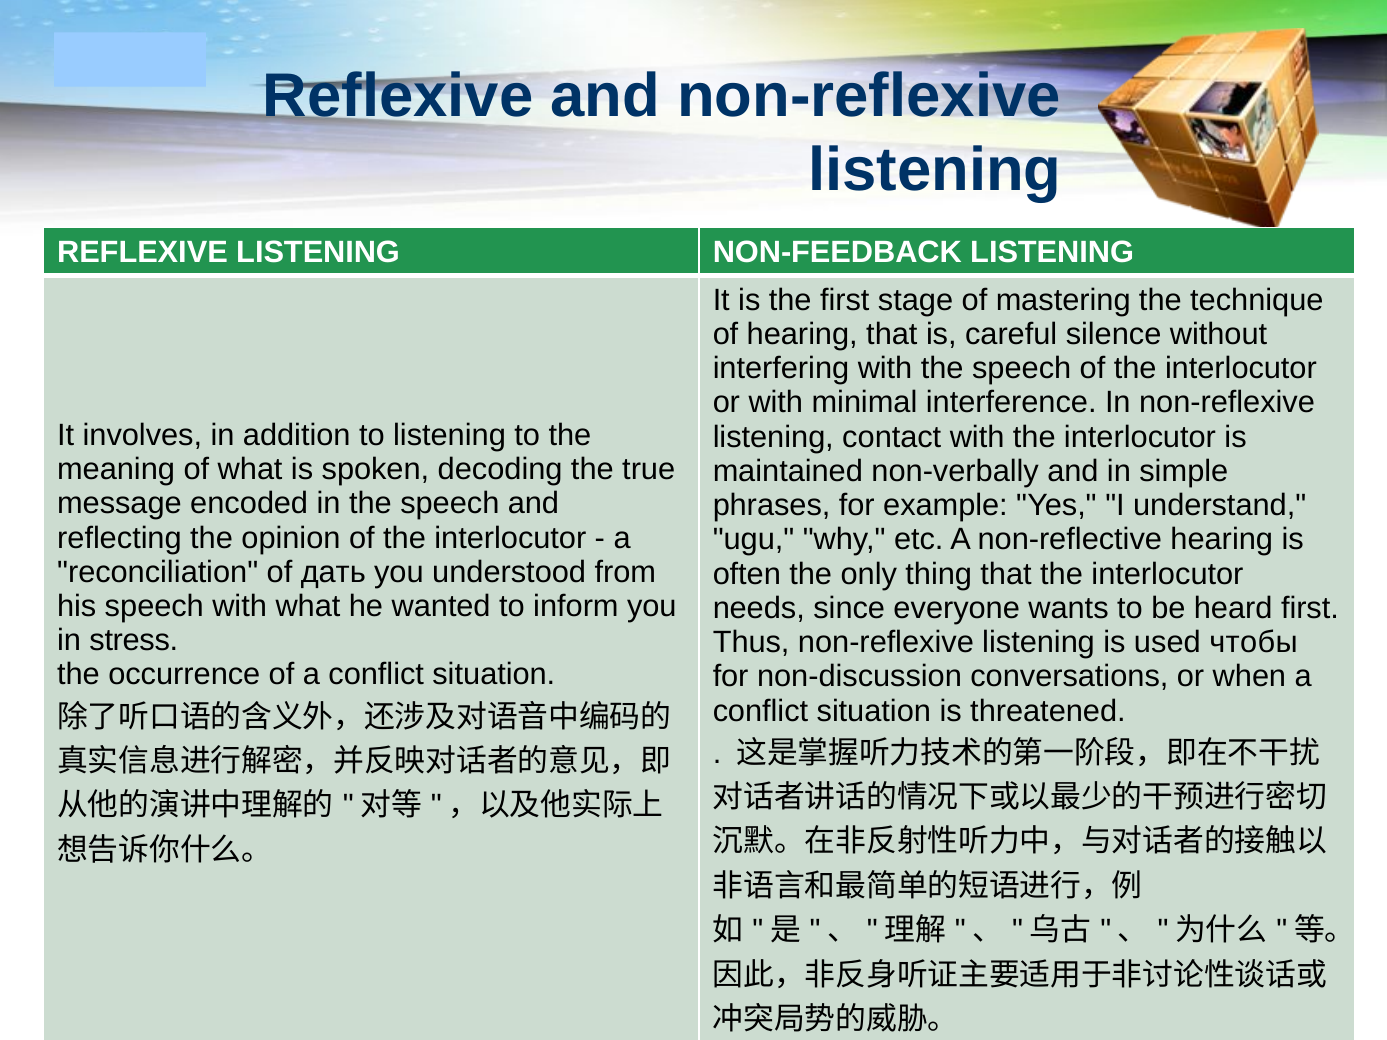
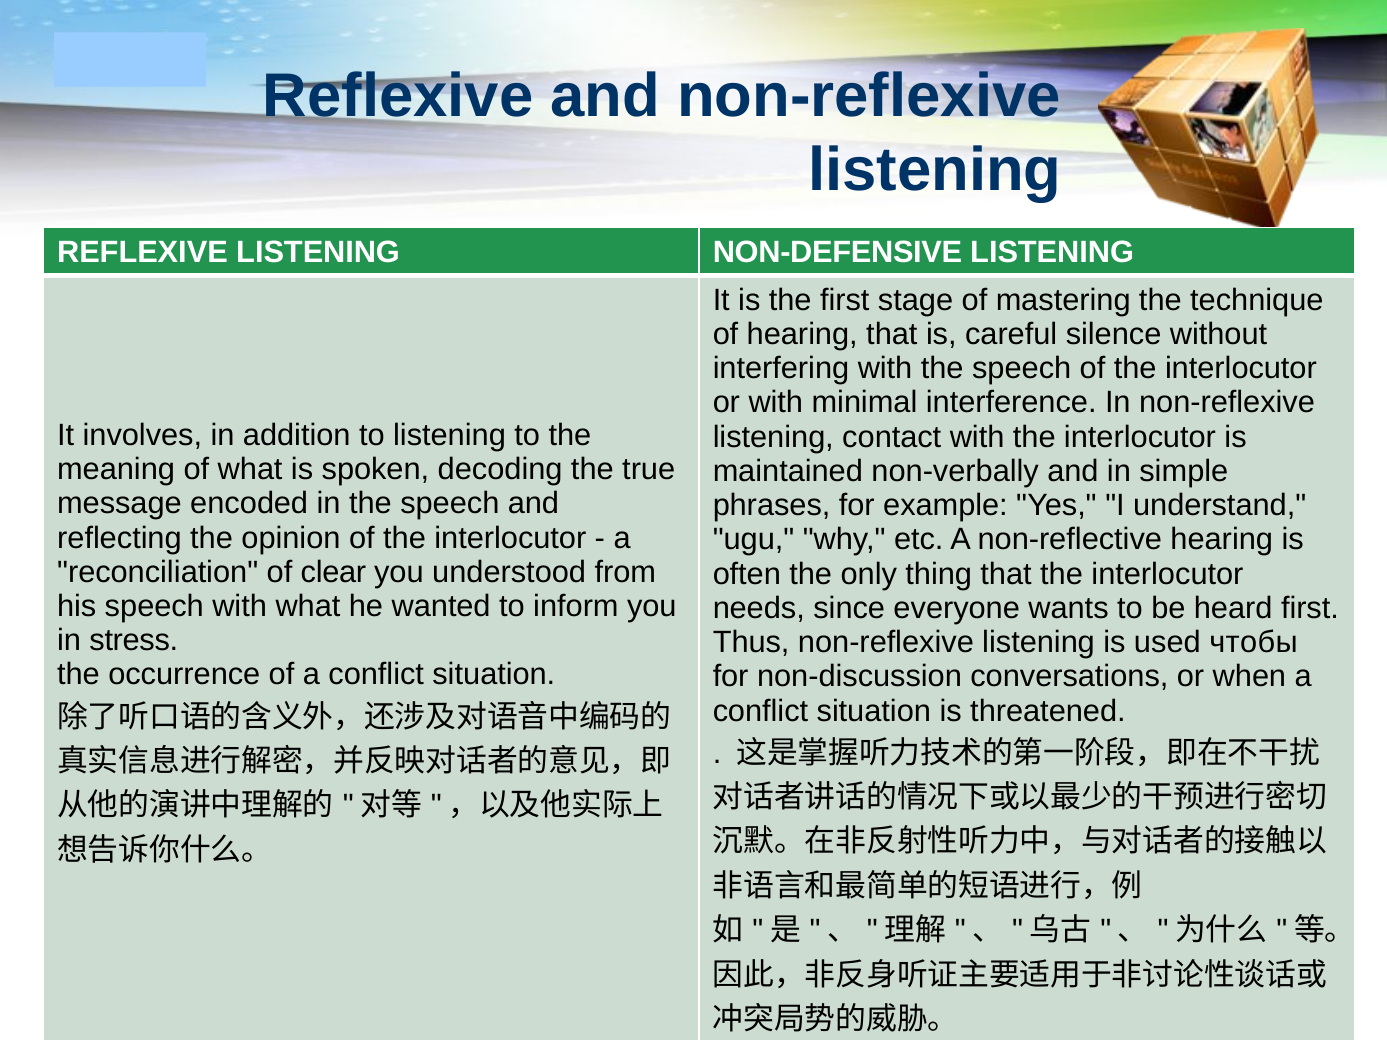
NON-FEEDBACK: NON-FEEDBACK -> NON-DEFENSIVE
дать: дать -> clear
